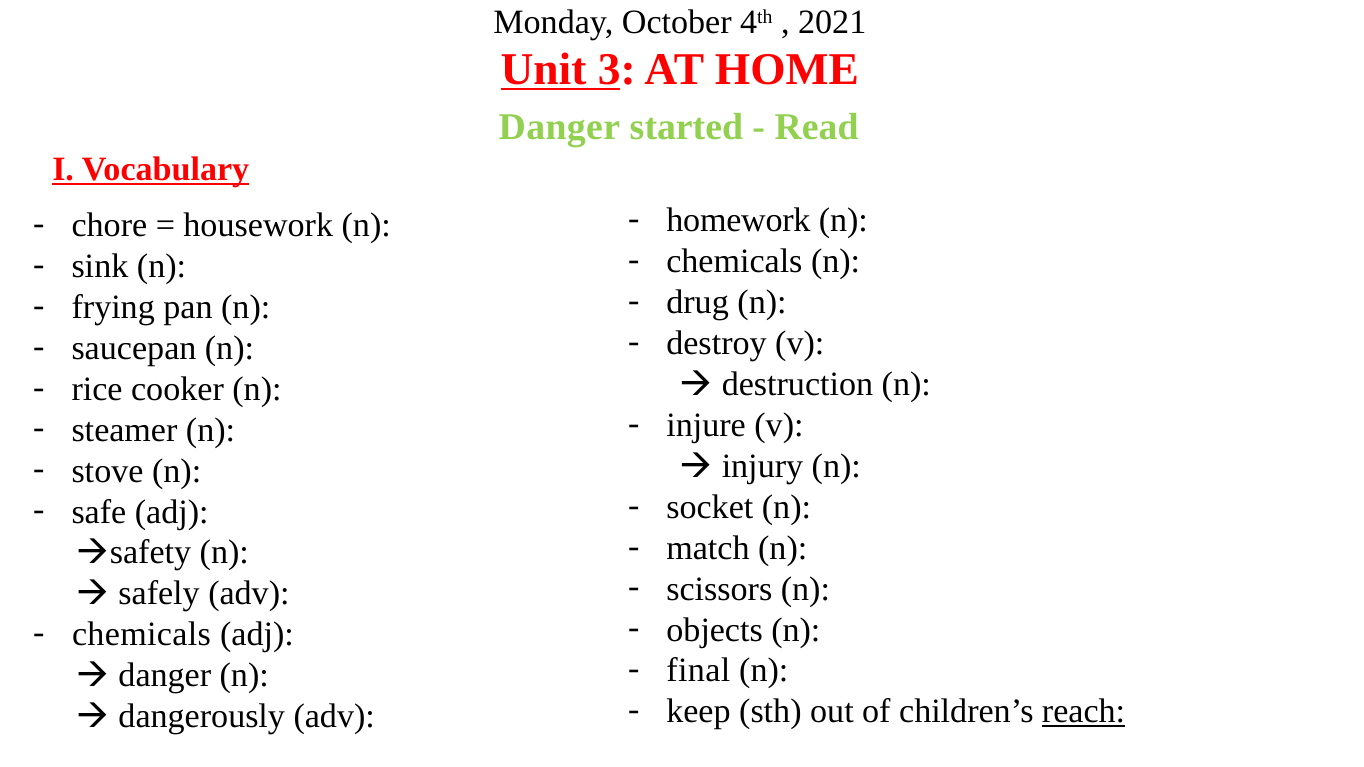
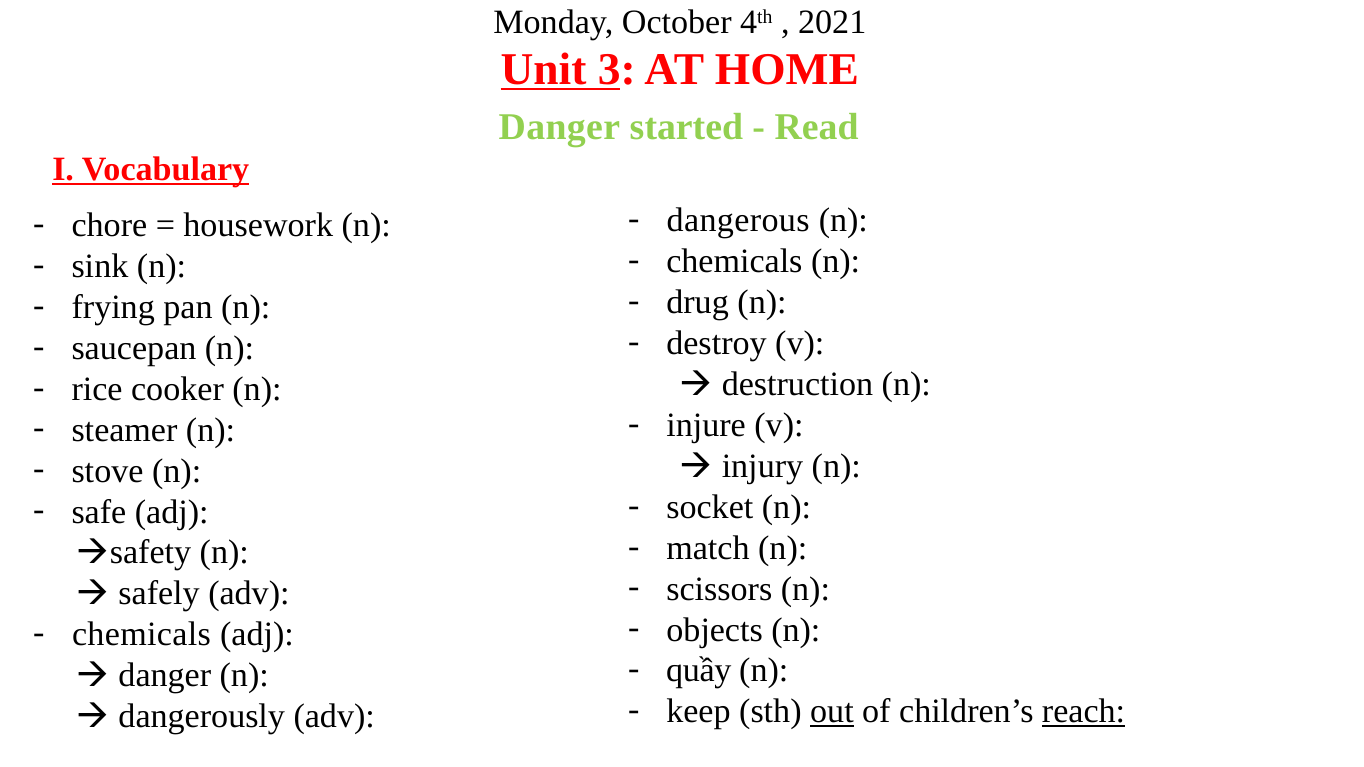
homework: homework -> dangerous
final: final -> quầy
out underline: none -> present
